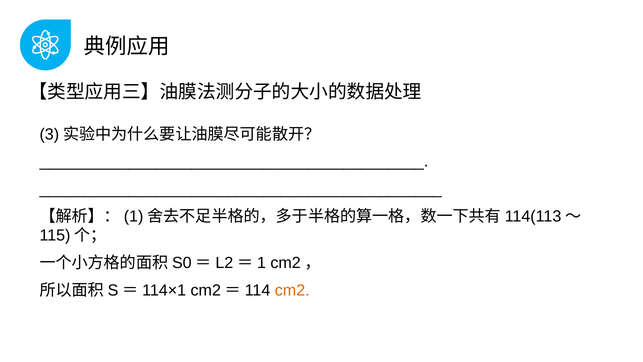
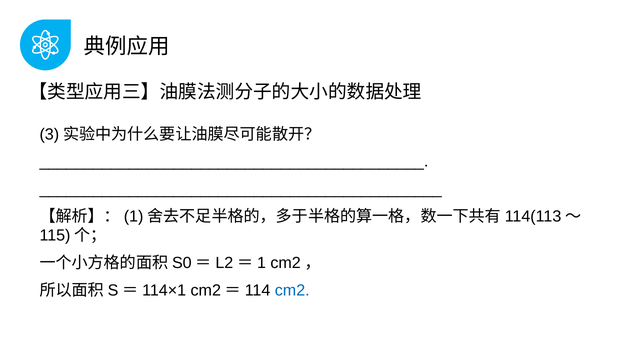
cm2 colour: orange -> blue
